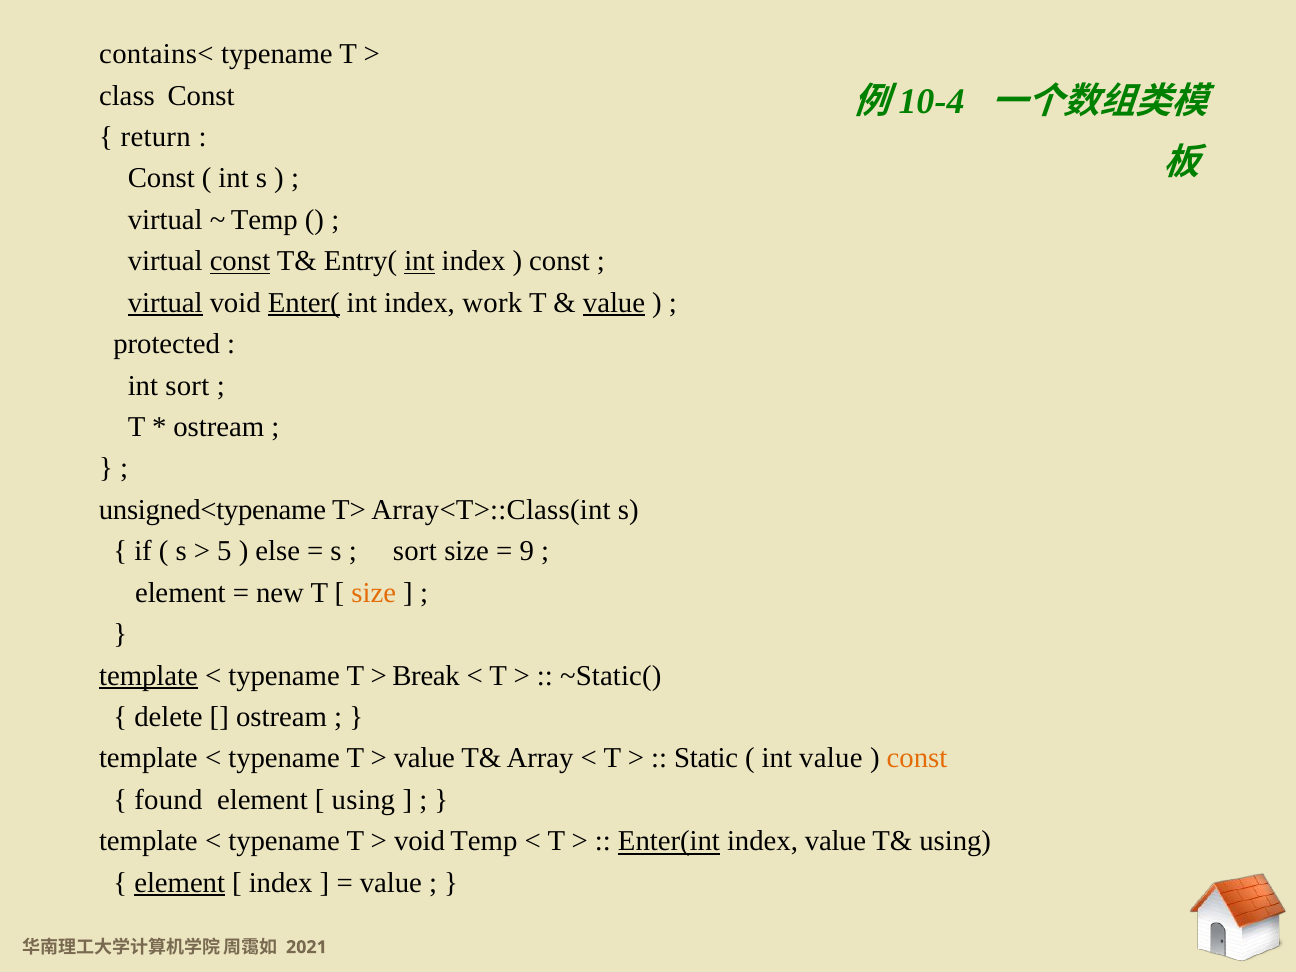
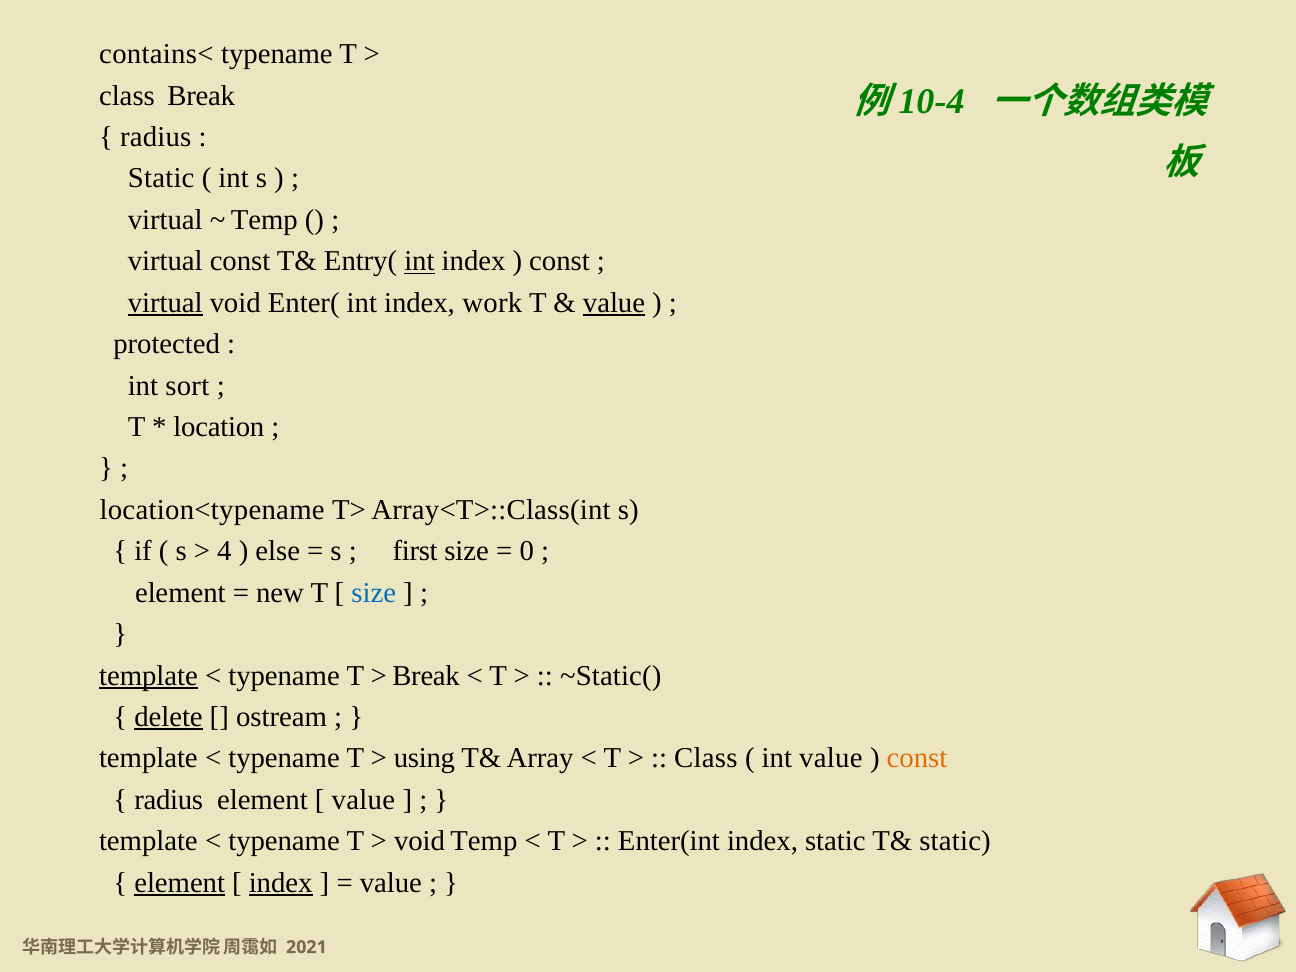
class Const: Const -> Break
return at (156, 137): return -> radius
Const at (161, 178): Const -> Static
const at (240, 261) underline: present -> none
Enter( underline: present -> none
ostream at (219, 427): ostream -> location
unsigned<typename: unsigned<typename -> location<typename
5: 5 -> 4
sort at (415, 551): sort -> first
9: 9 -> 0
size at (374, 593) colour: orange -> blue
delete underline: none -> present
value at (424, 758): value -> using
Static at (706, 758): Static -> Class
found at (168, 800): found -> radius
using at (363, 800): using -> value
Enter(int underline: present -> none
index value: value -> static
T& using: using -> static
index at (281, 883) underline: none -> present
